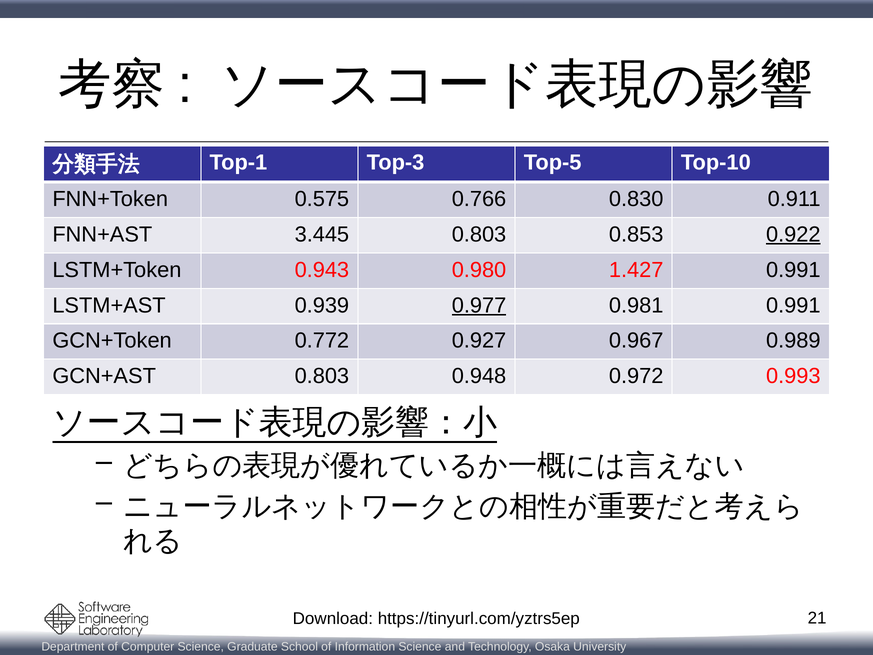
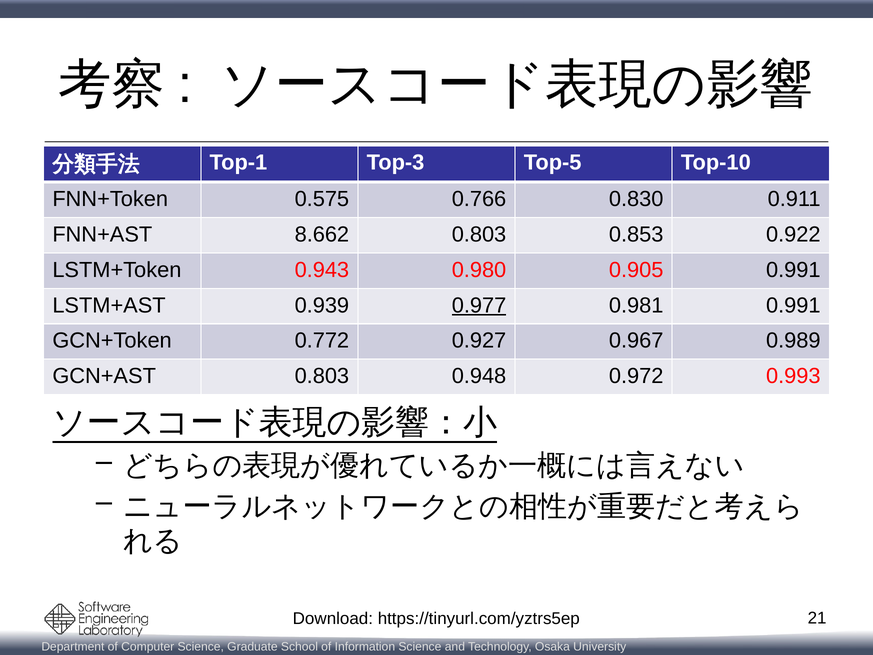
3.445: 3.445 -> 8.662
0.922 underline: present -> none
1.427: 1.427 -> 0.905
